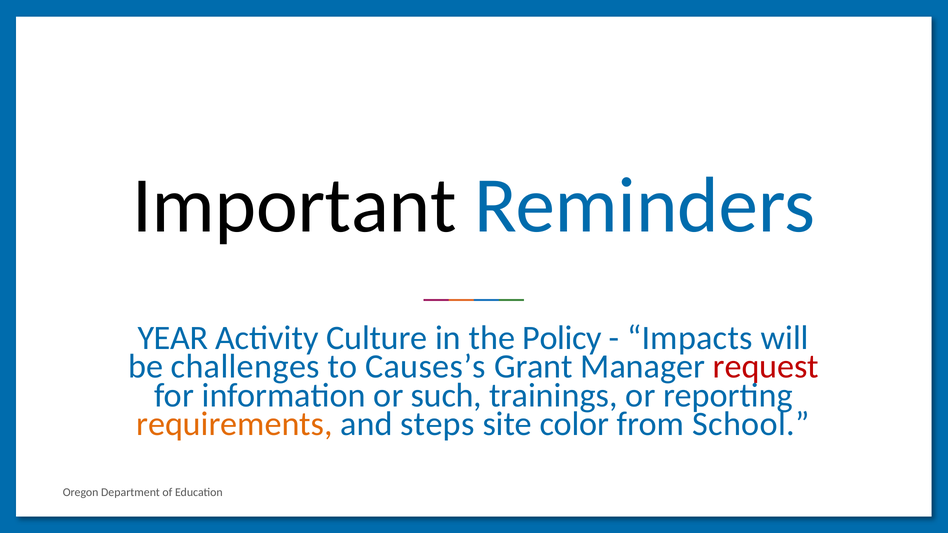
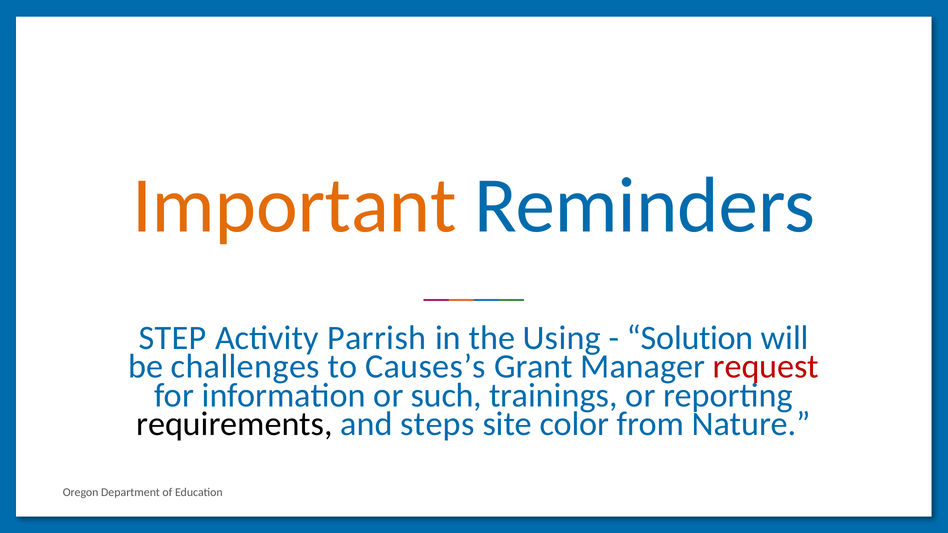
Important colour: black -> orange
YEAR: YEAR -> STEP
Culture: Culture -> Parrish
Policy: Policy -> Using
Impacts: Impacts -> Solution
requirements colour: orange -> black
School: School -> Nature
